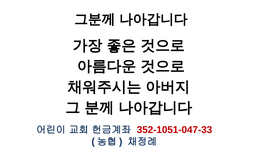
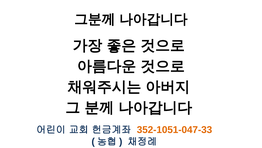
352-1051-047-33 colour: red -> orange
